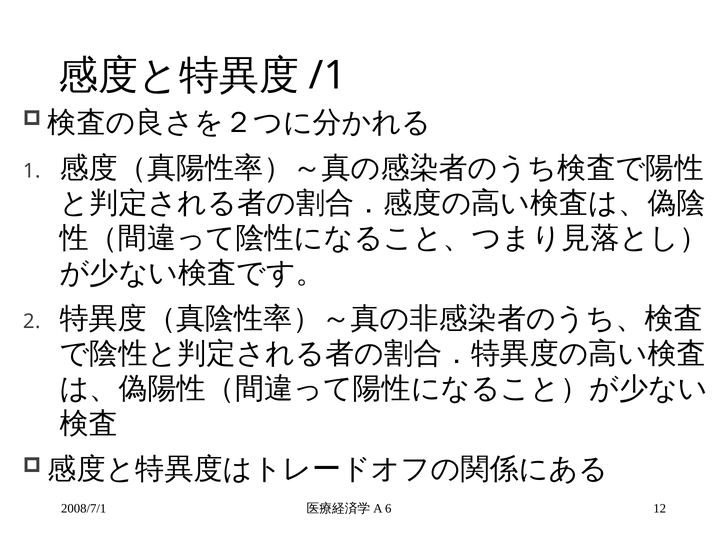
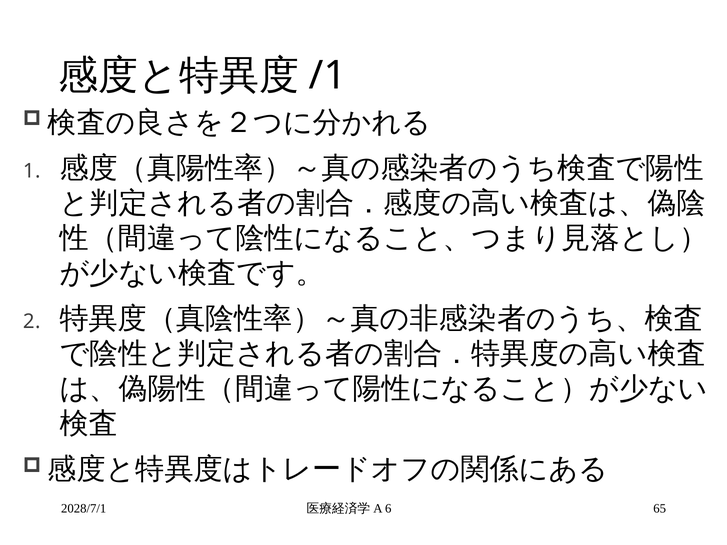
2008/7/1: 2008/7/1 -> 2028/7/1
12: 12 -> 65
